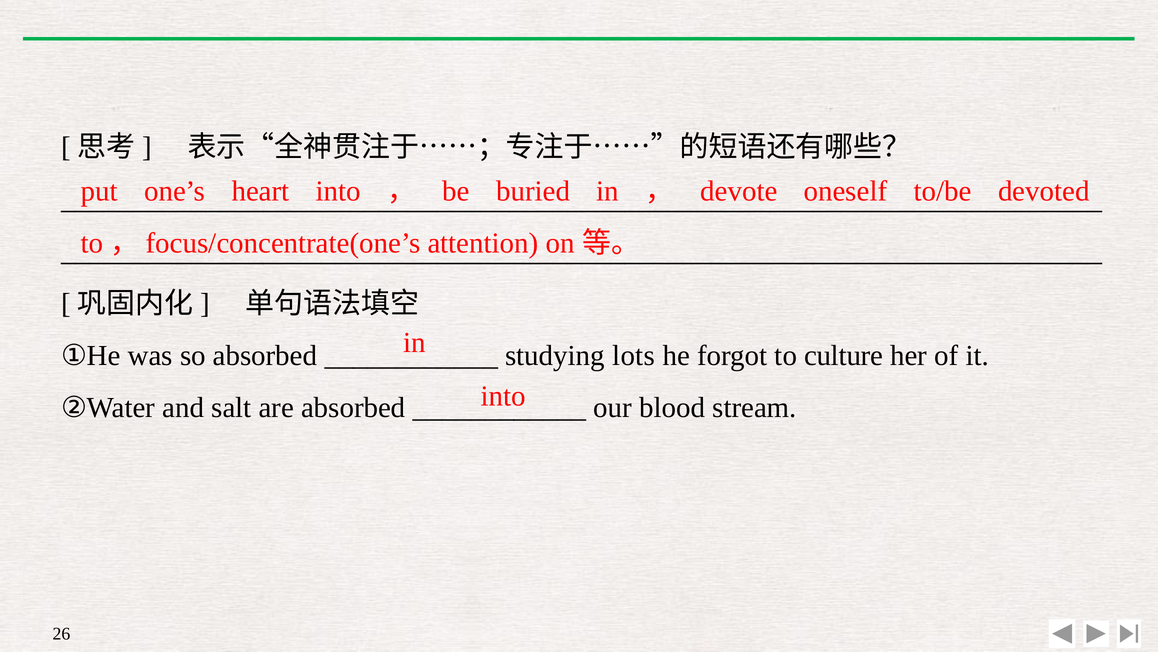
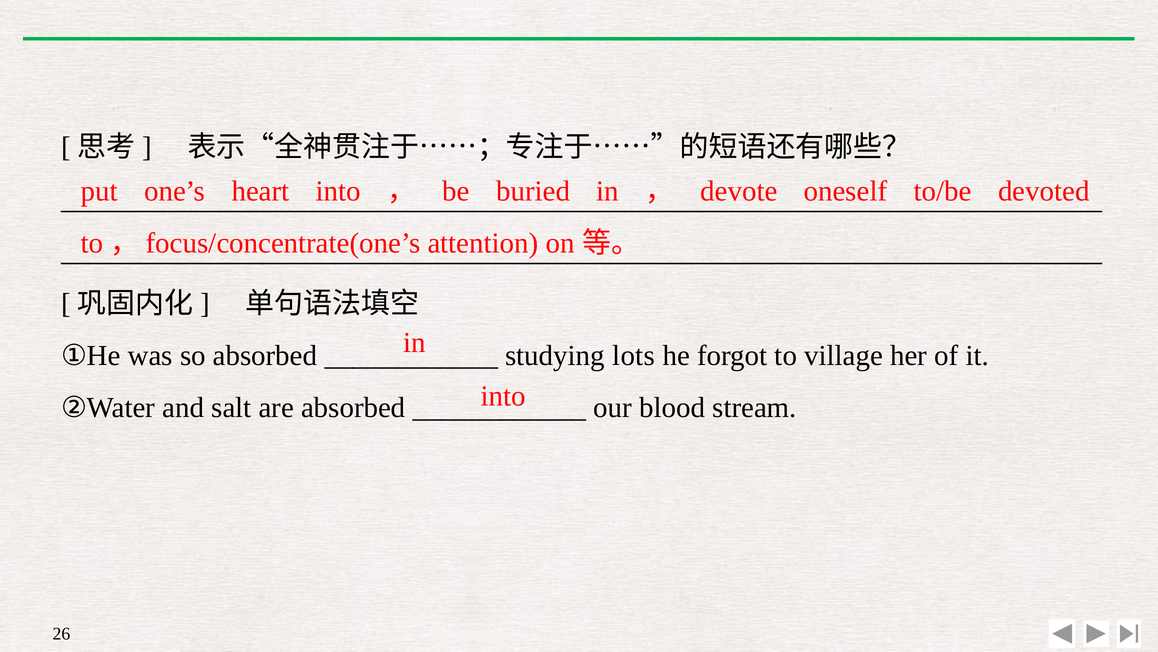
culture: culture -> village
